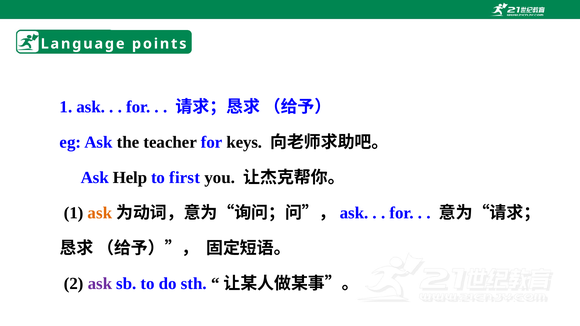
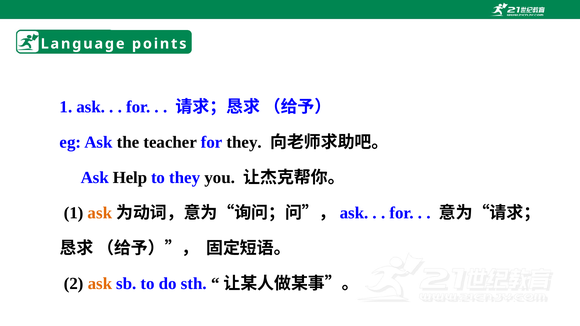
for keys: keys -> they
to first: first -> they
ask at (100, 284) colour: purple -> orange
